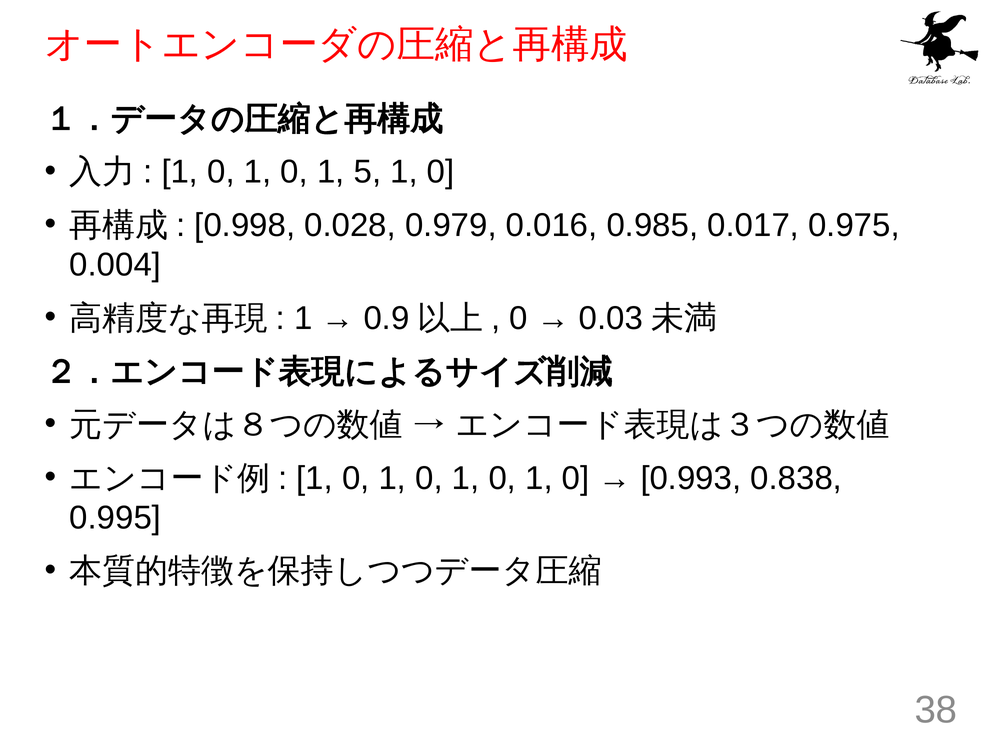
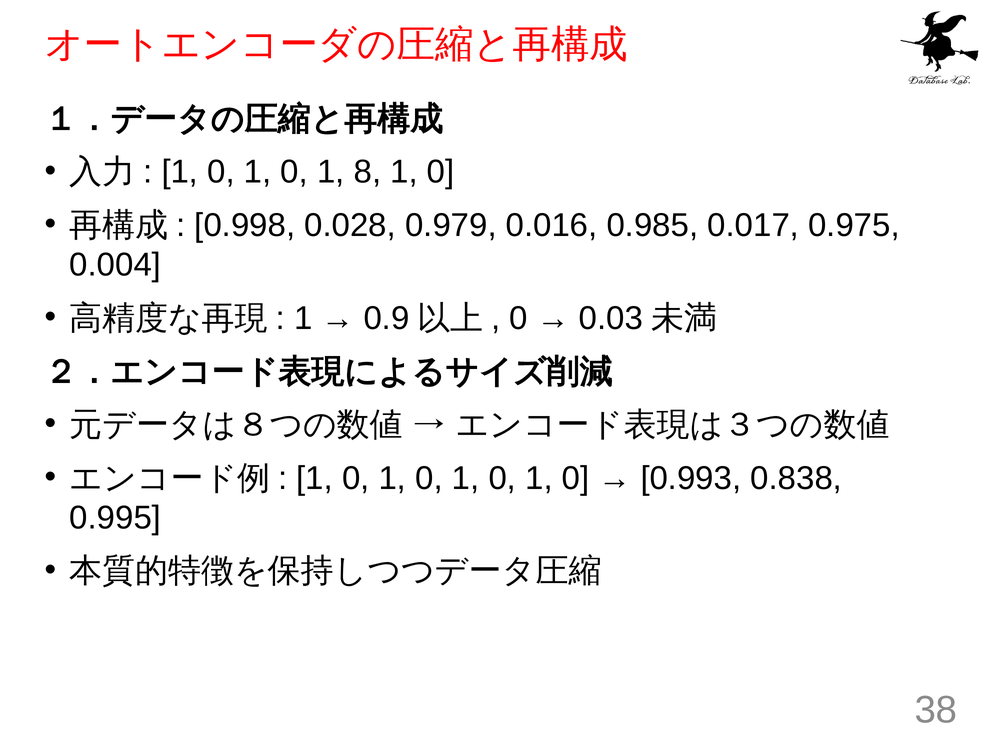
5: 5 -> 8
